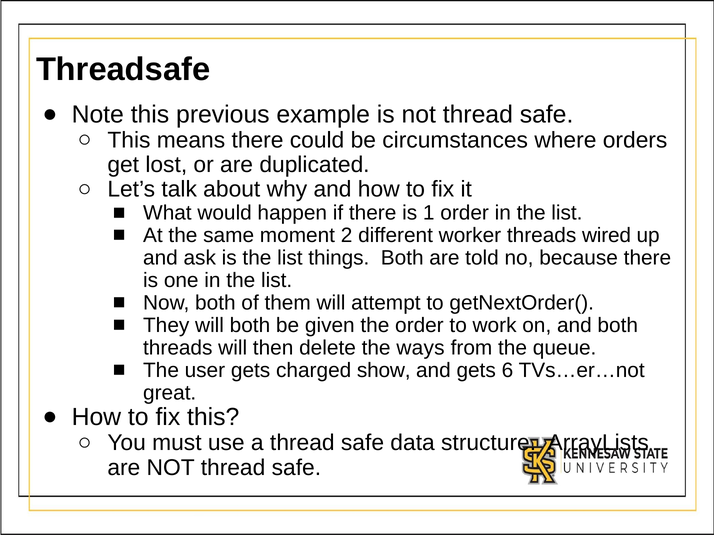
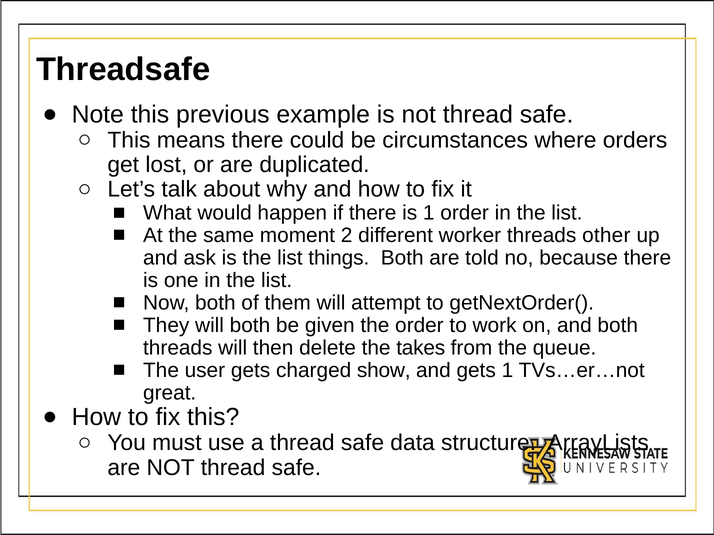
wired: wired -> other
ways: ways -> takes
gets 6: 6 -> 1
